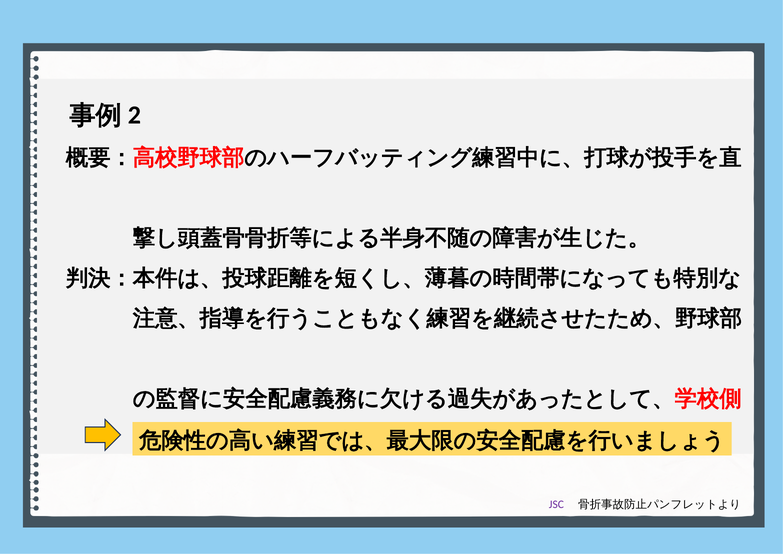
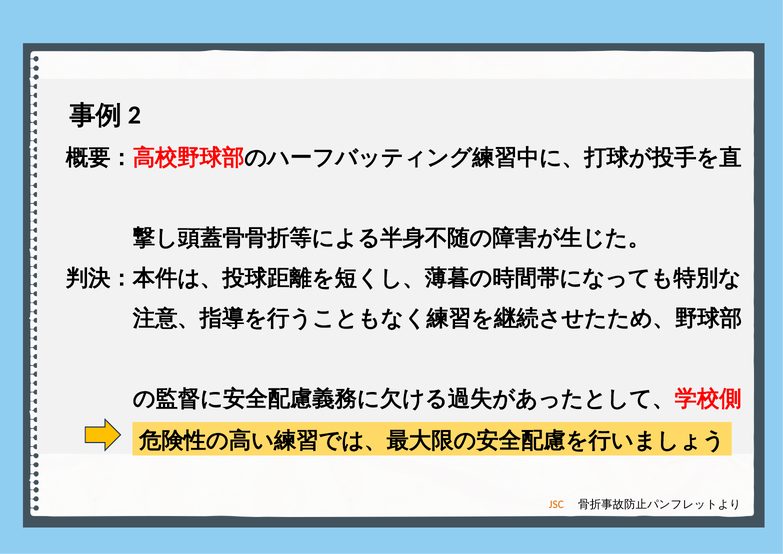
JSC colour: purple -> orange
